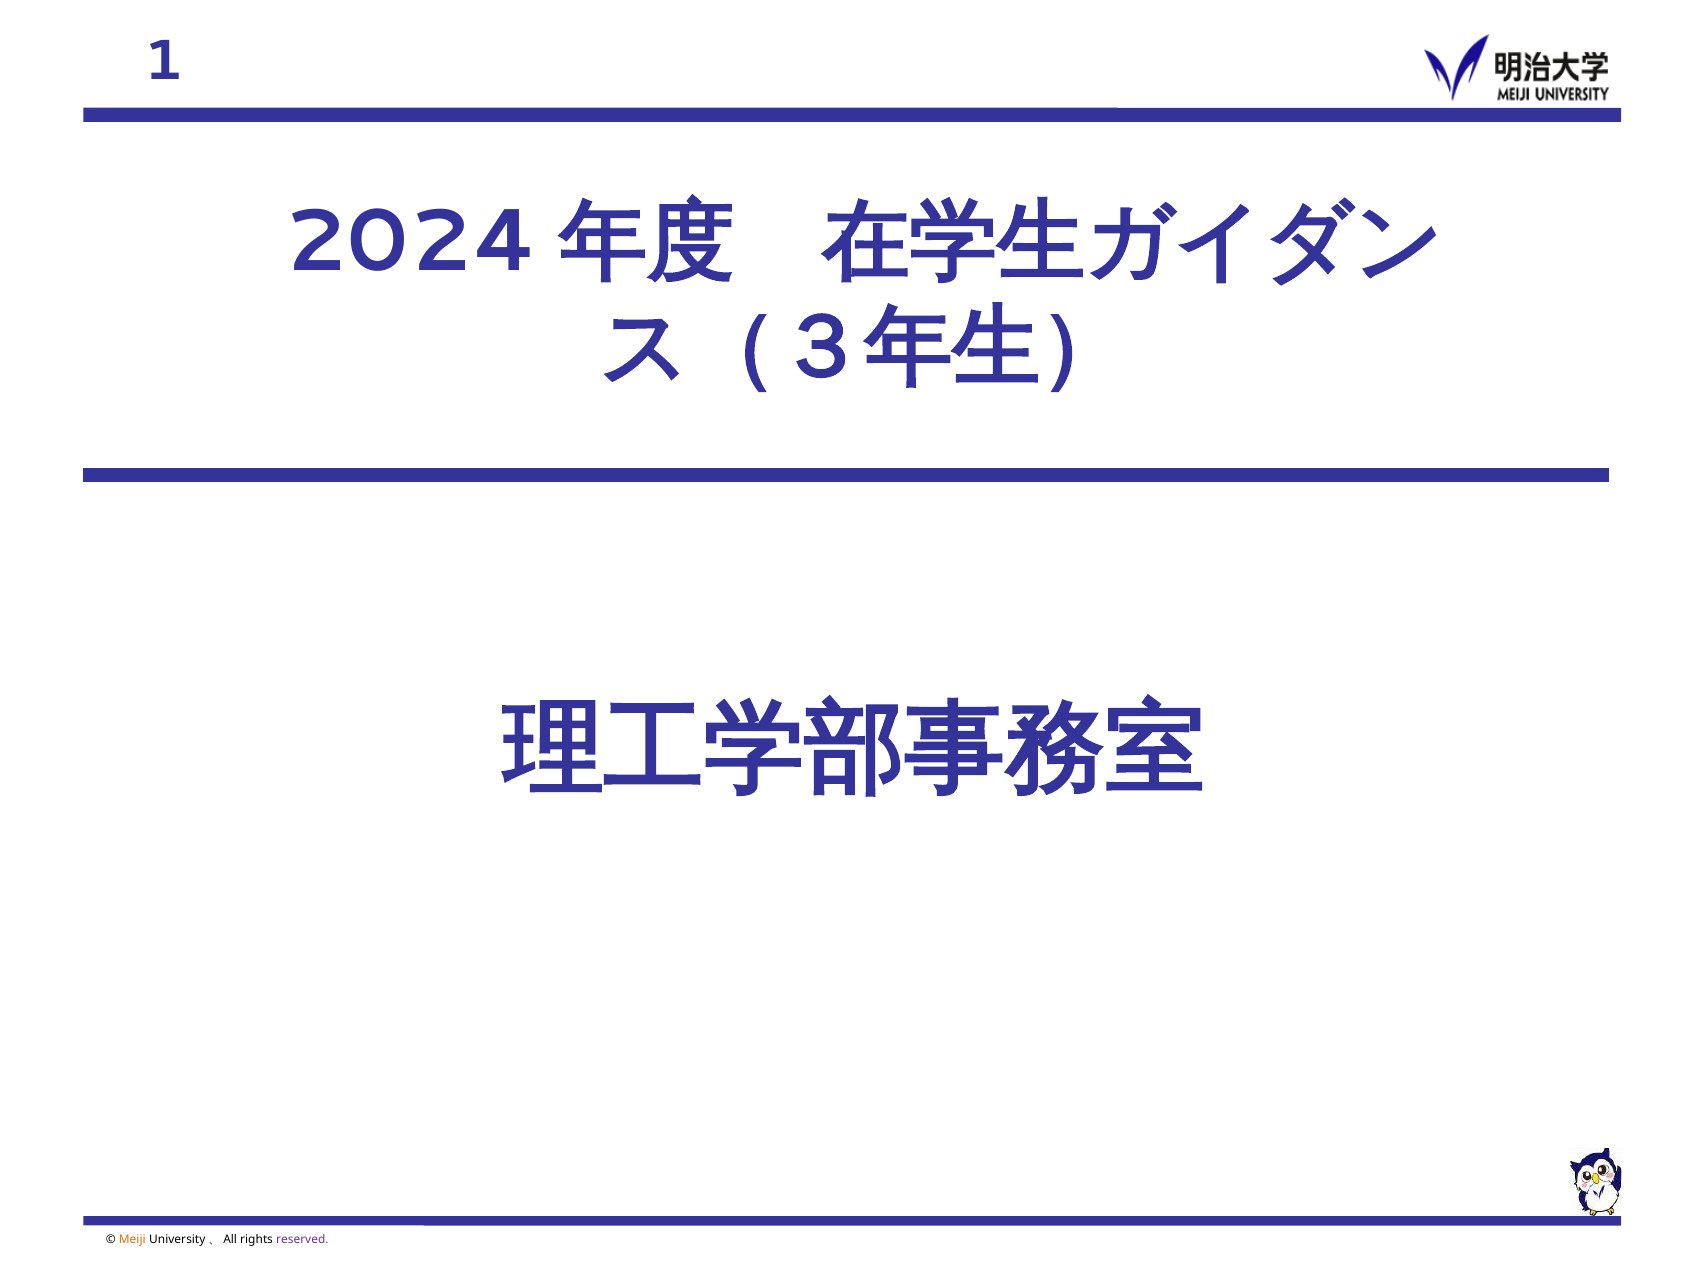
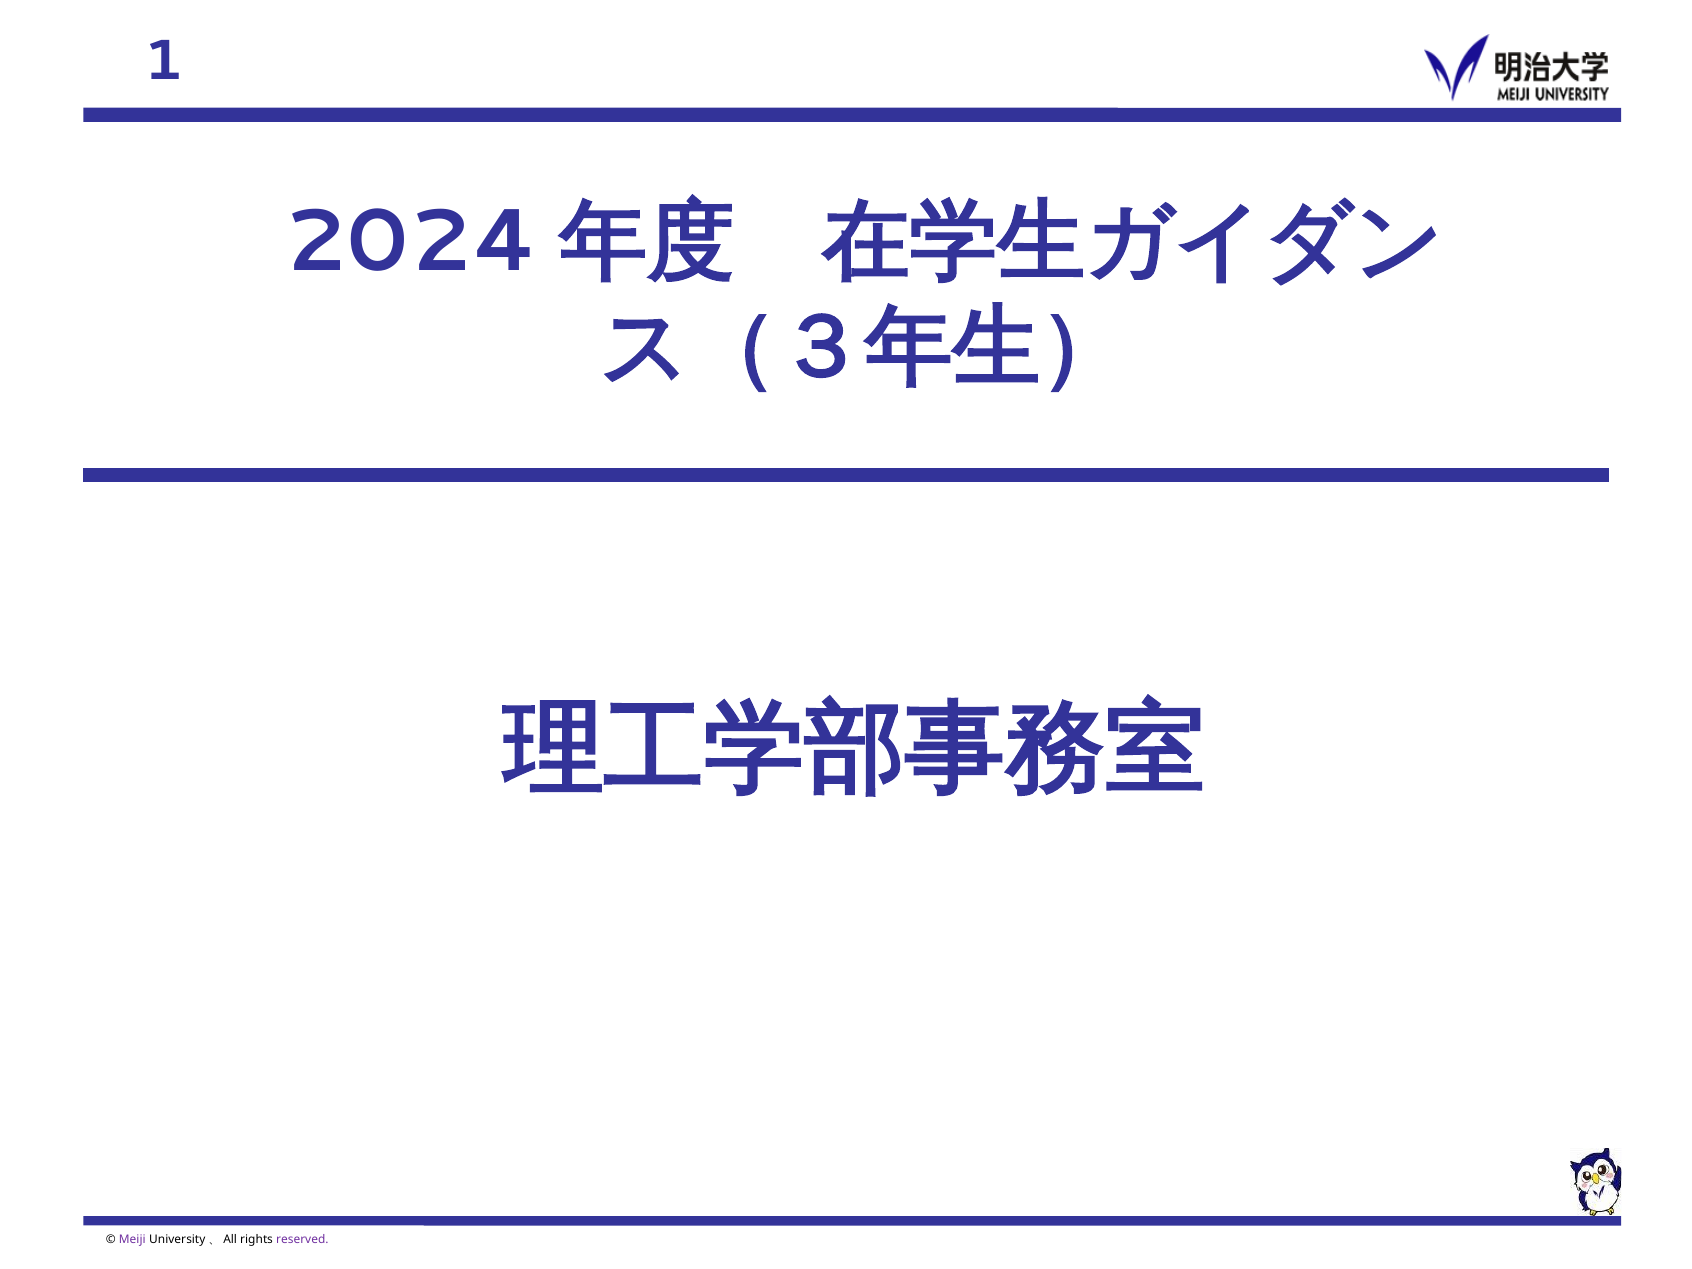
Meiji colour: orange -> purple
